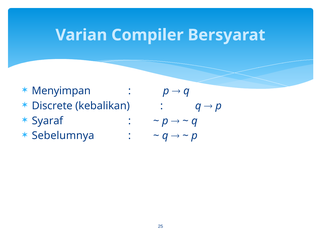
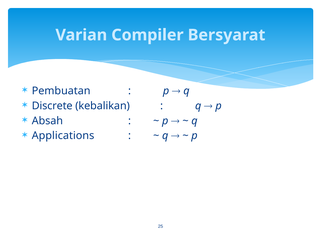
Menyimpan: Menyimpan -> Pembuatan
Syaraf: Syaraf -> Absah
Sebelumnya: Sebelumnya -> Applications
